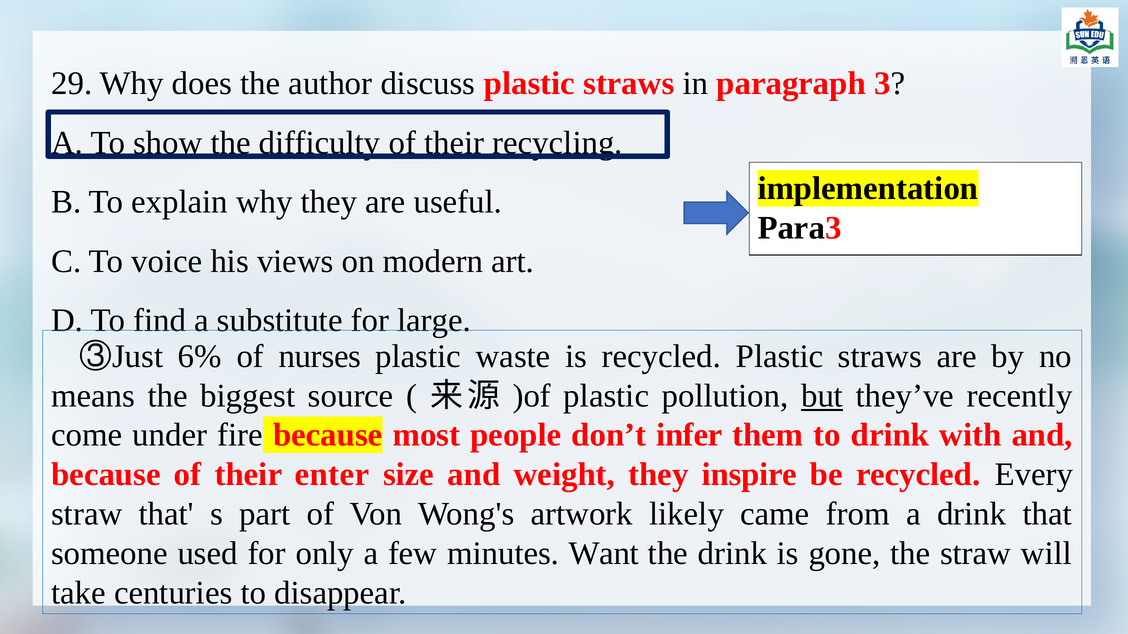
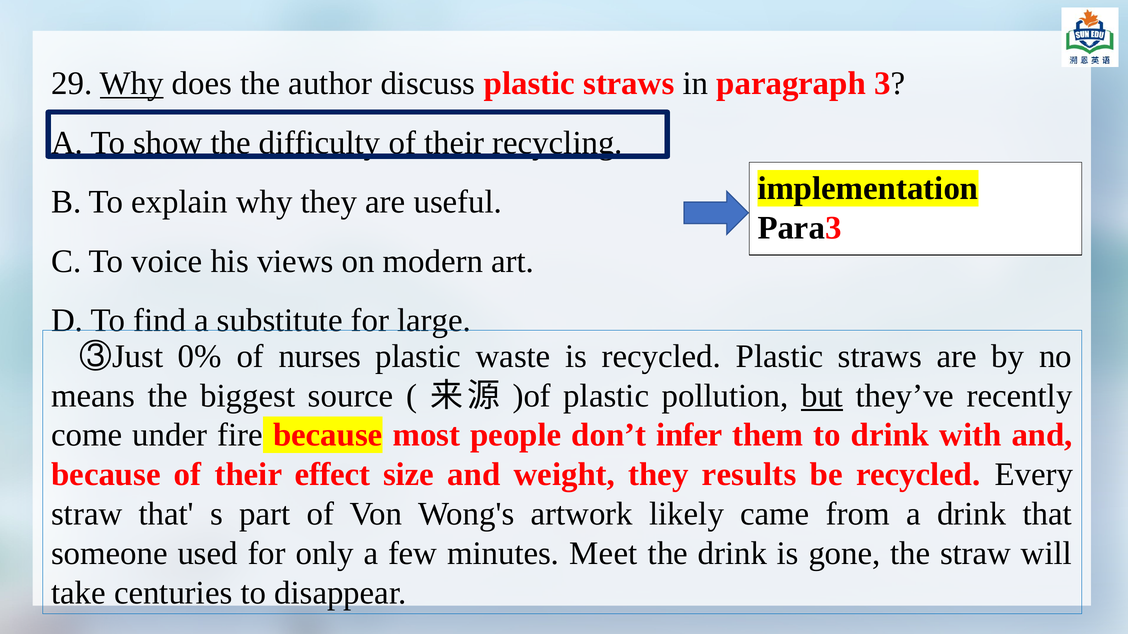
Why at (132, 84) underline: none -> present
6%: 6% -> 0%
enter: enter -> effect
inspire: inspire -> results
Want: Want -> Meet
